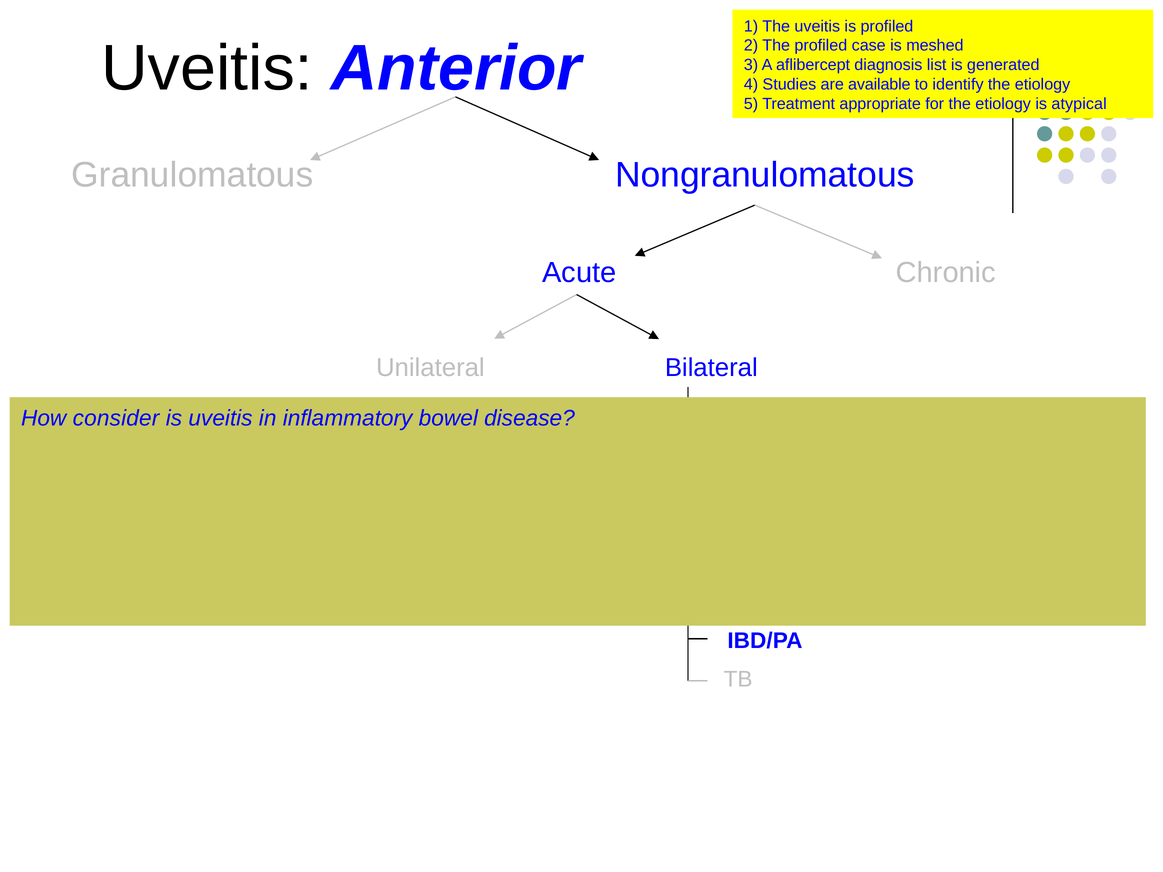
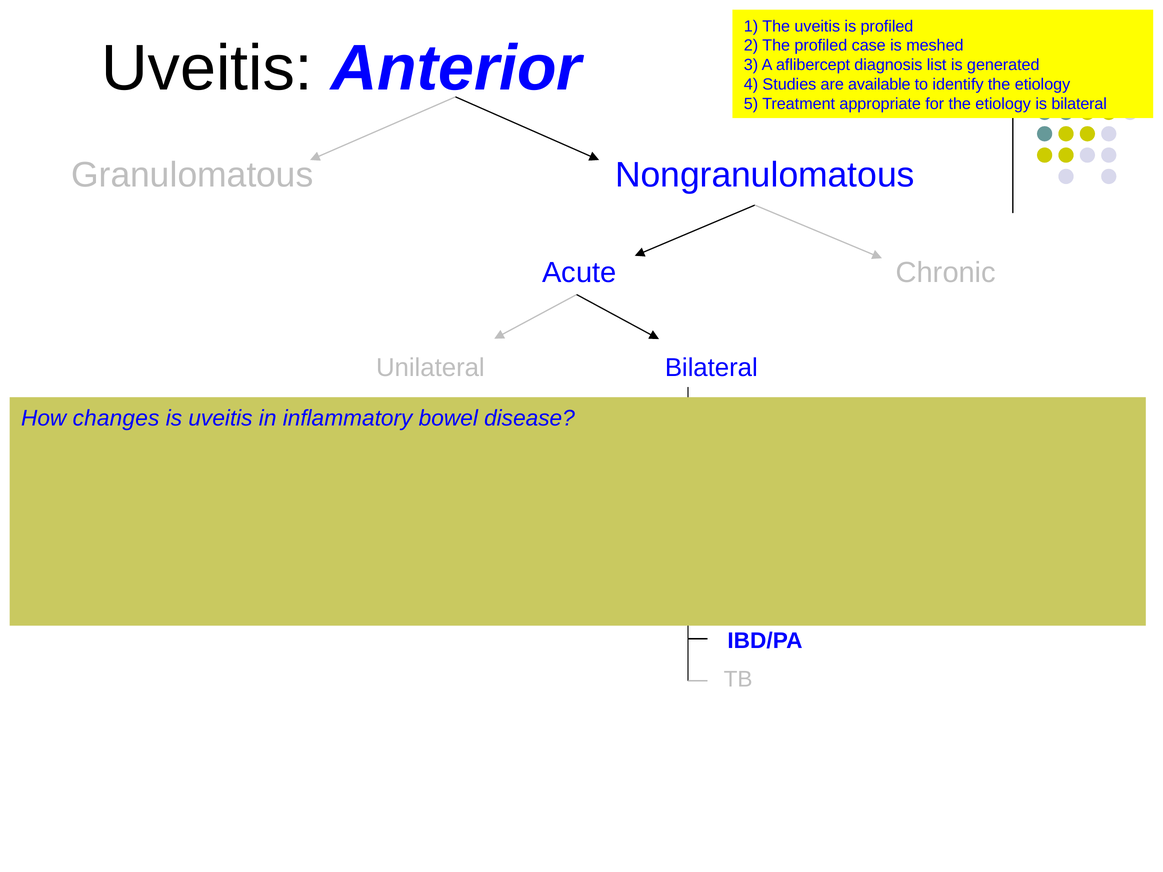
is atypical: atypical -> bilateral
How consider: consider -> changes
